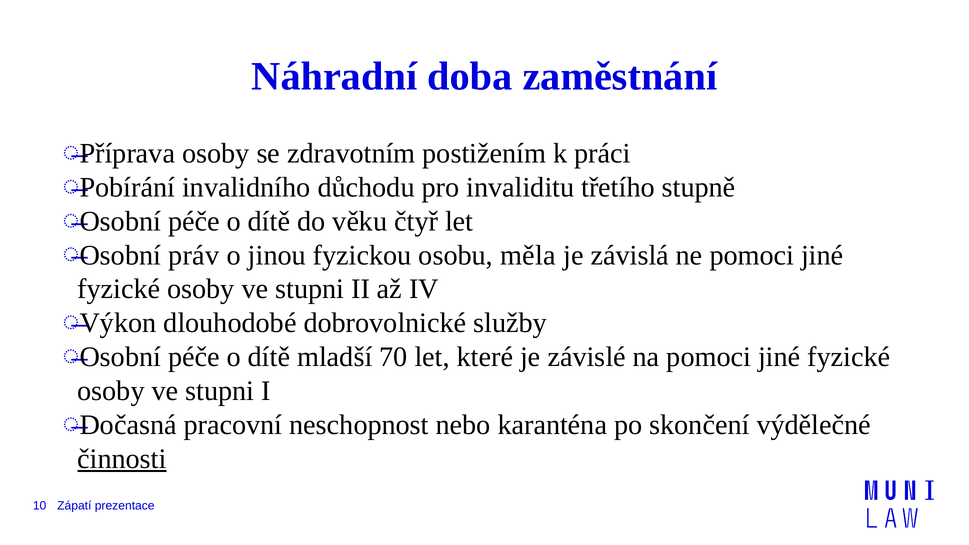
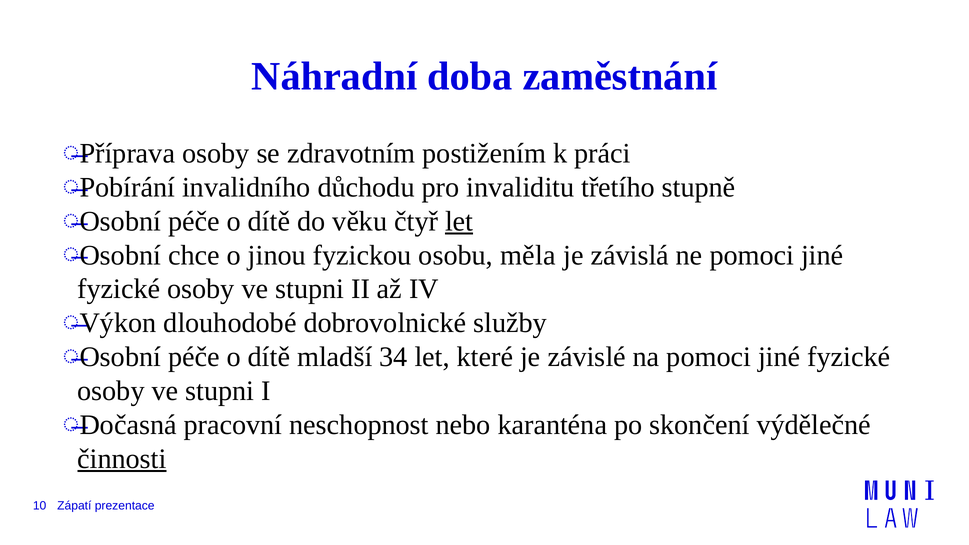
let at (459, 221) underline: none -> present
práv: práv -> chce
70: 70 -> 34
